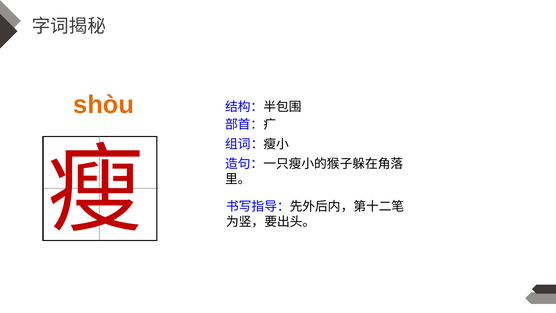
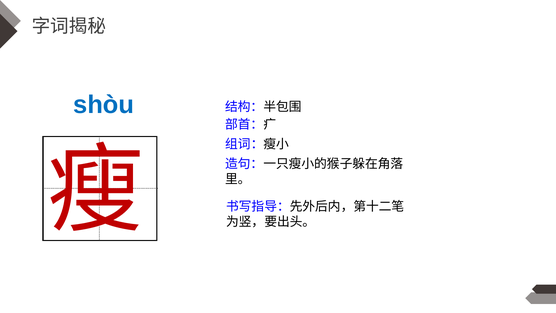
shòu colour: orange -> blue
